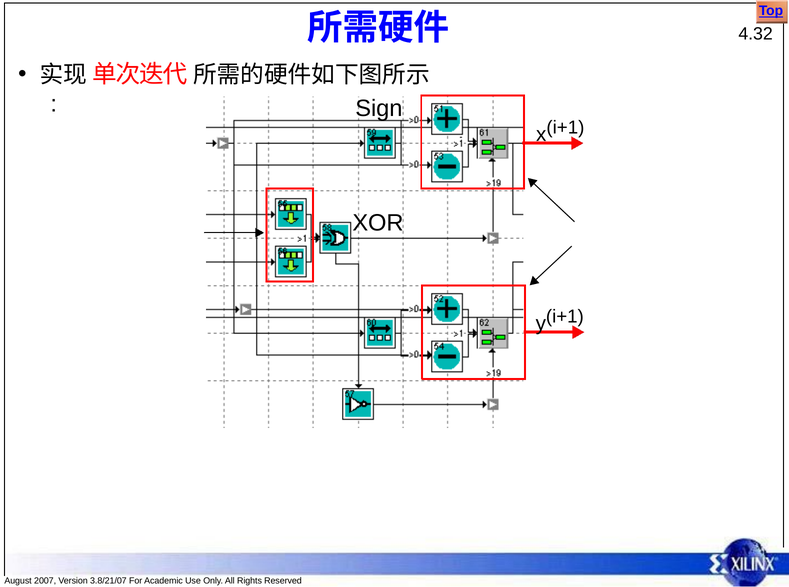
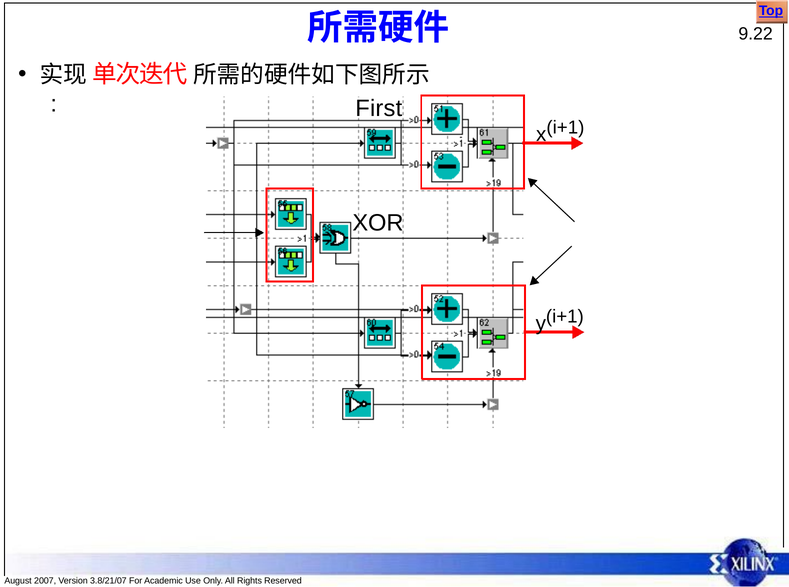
4.32: 4.32 -> 9.22
Sign: Sign -> First
